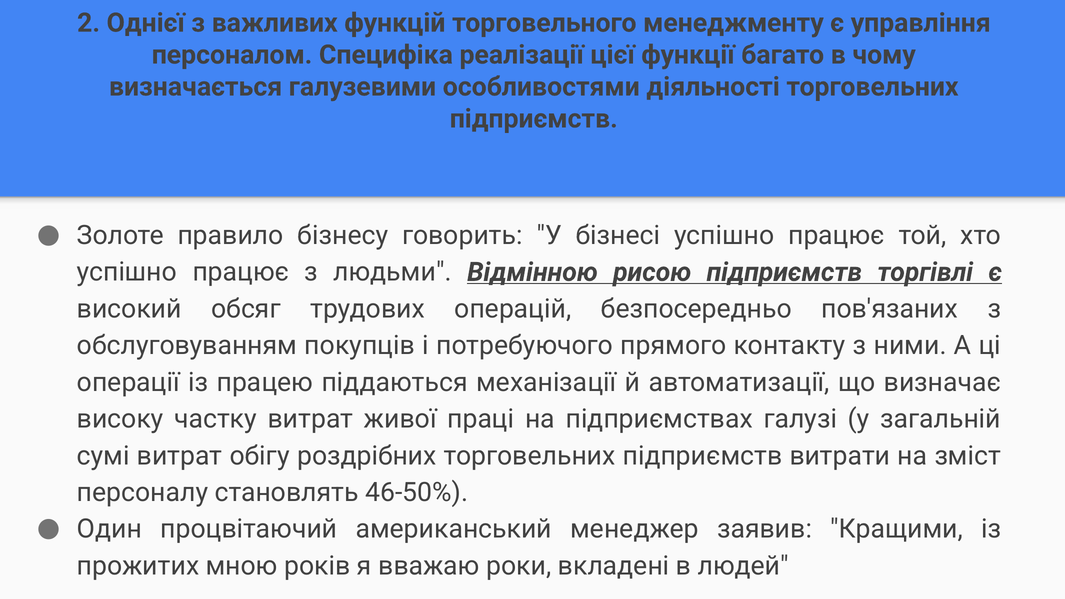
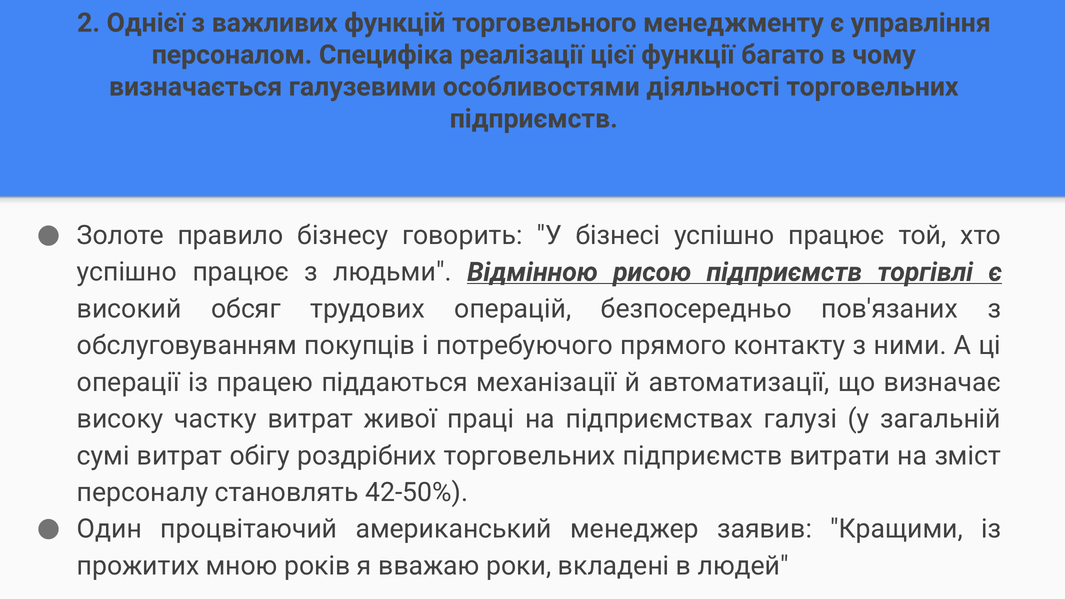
46-50%: 46-50% -> 42-50%
